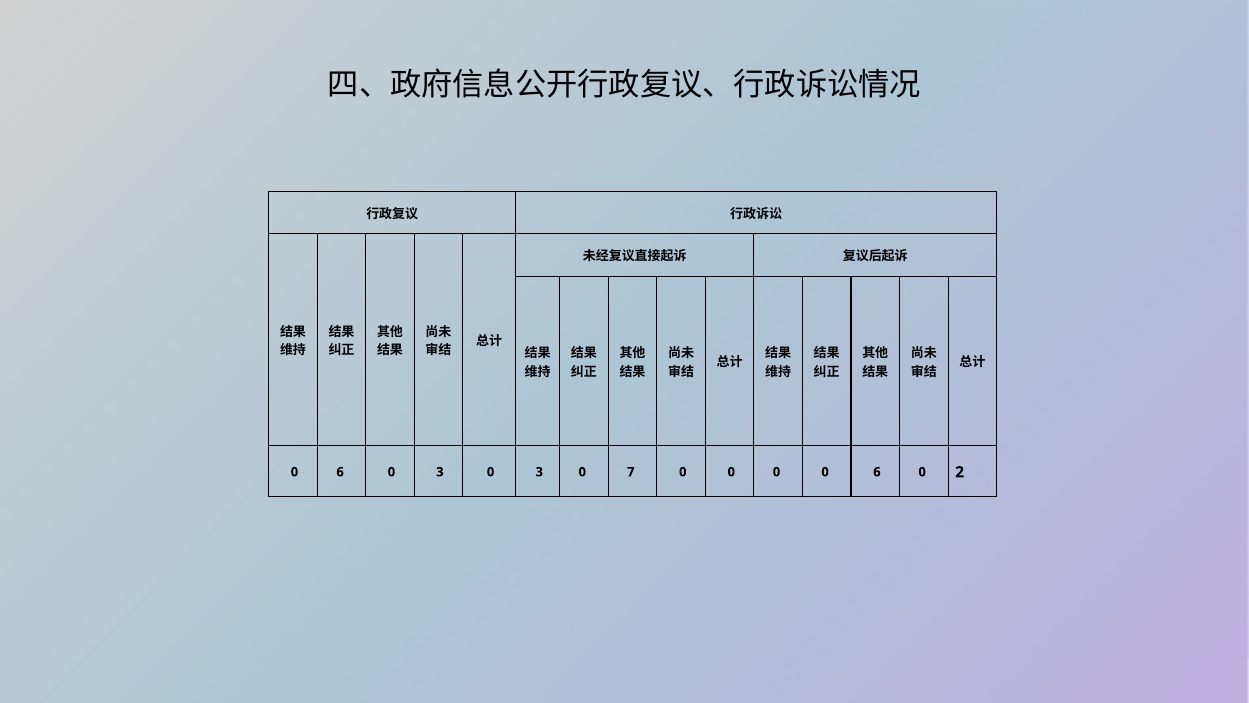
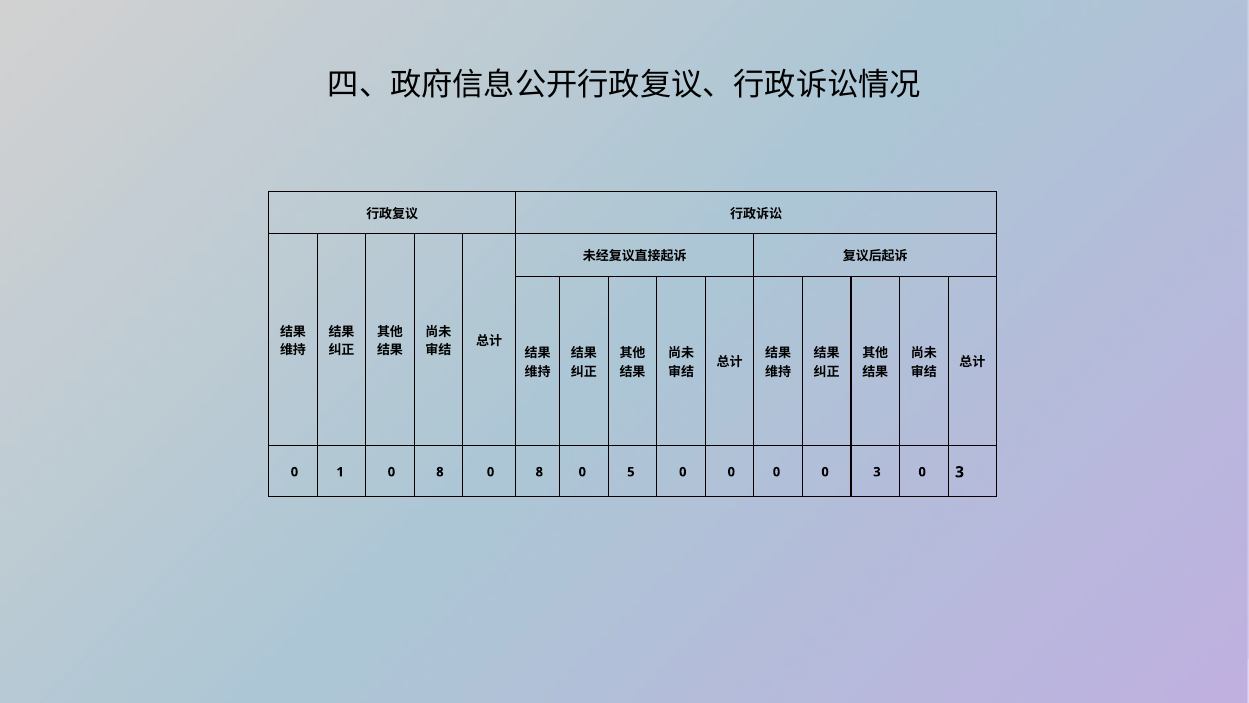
6 at (340, 472): 6 -> 1
3 at (440, 472): 3 -> 8
3 at (539, 472): 3 -> 8
7: 7 -> 5
0 0 6: 6 -> 3
2 at (960, 472): 2 -> 3
